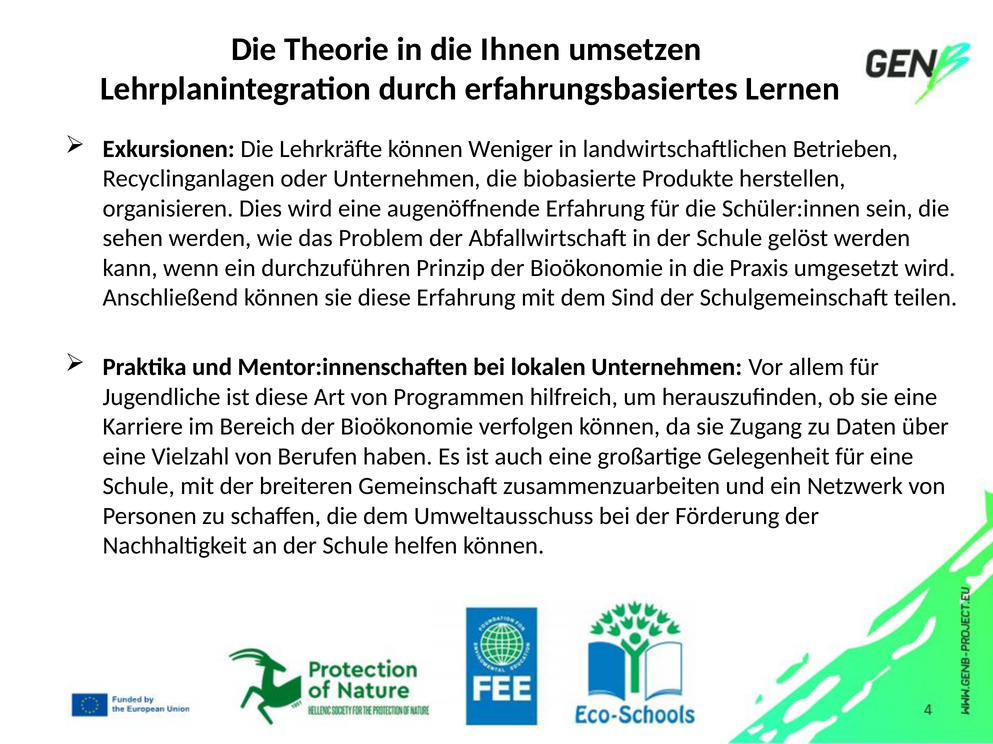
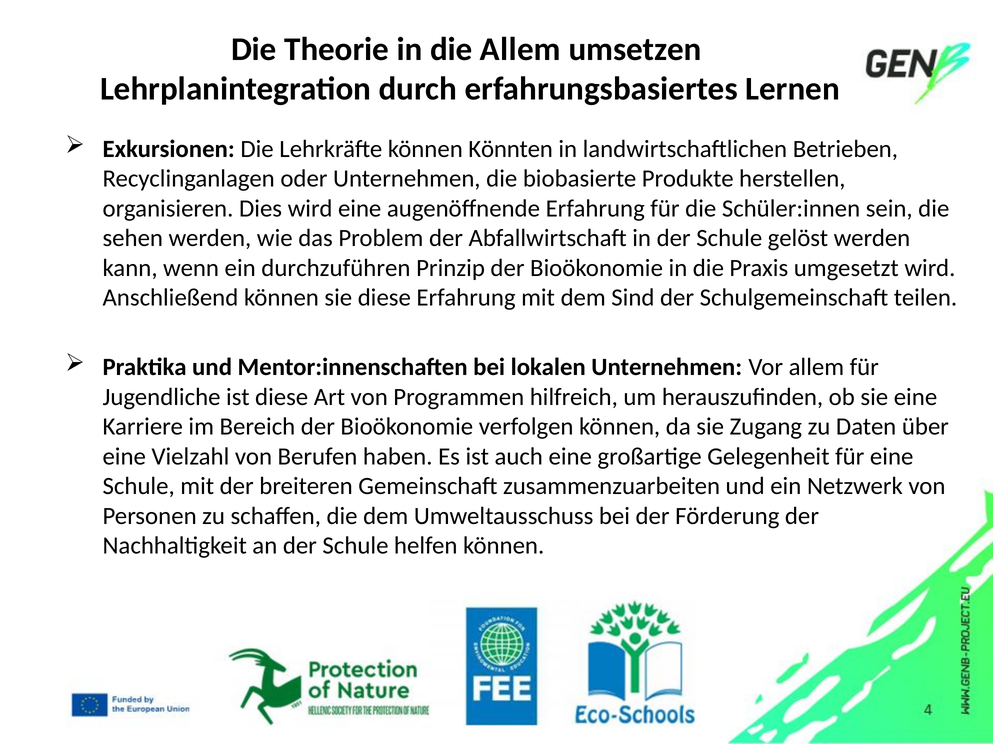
die Ihnen: Ihnen -> Allem
Weniger: Weniger -> Könnten
